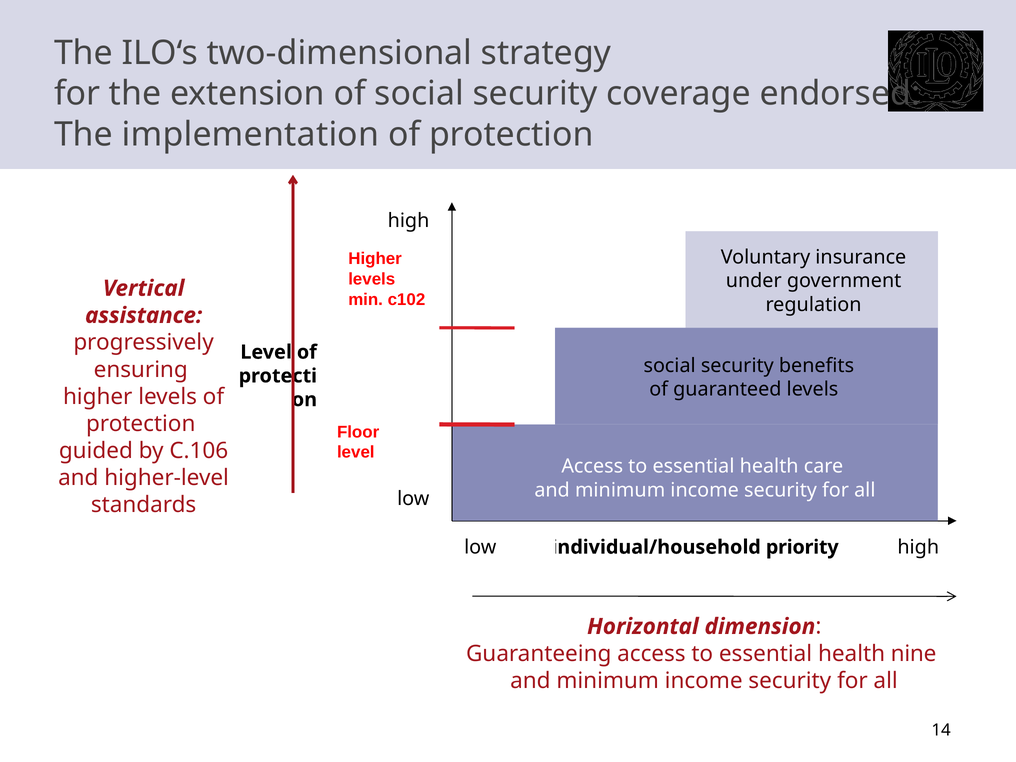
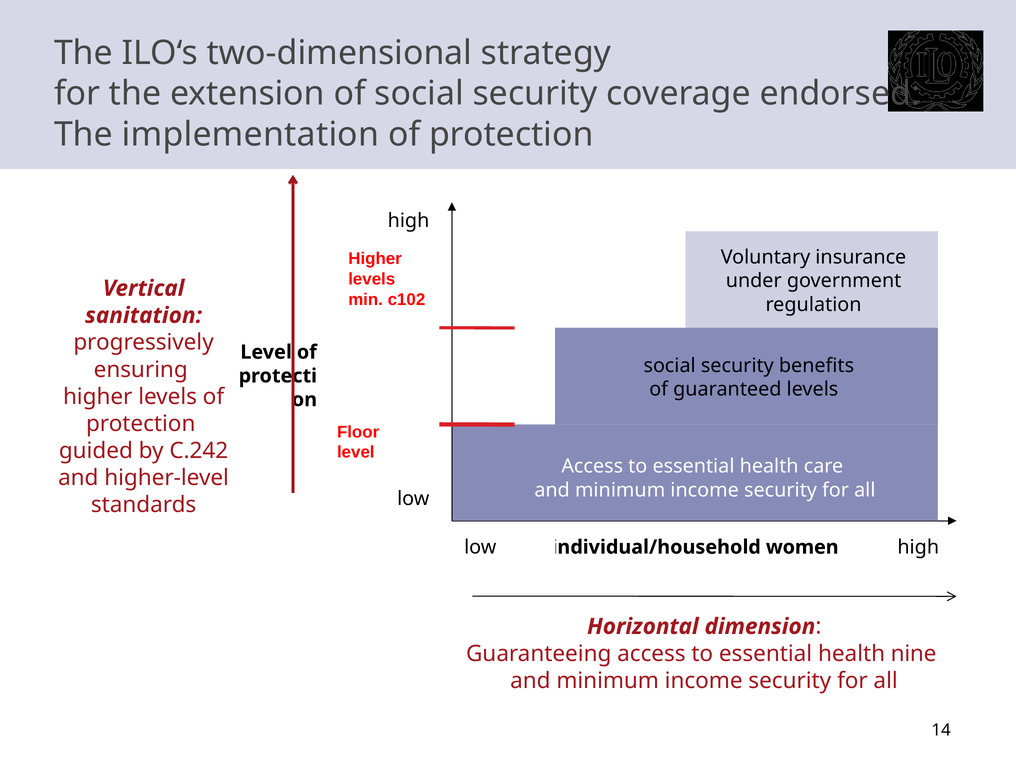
assistance: assistance -> sanitation
C.106: C.106 -> C.242
priority: priority -> women
